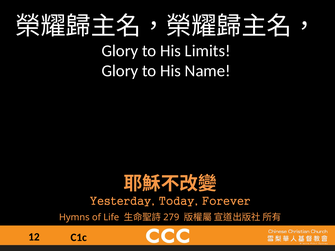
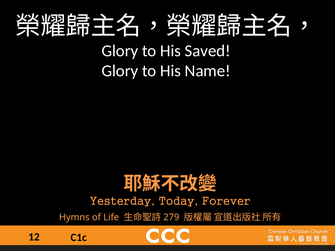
Limits: Limits -> Saved
